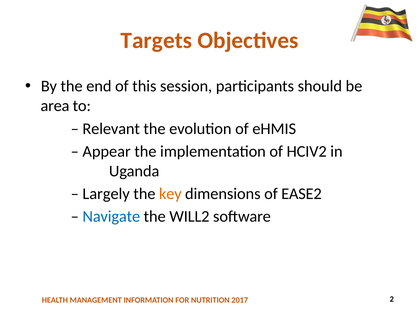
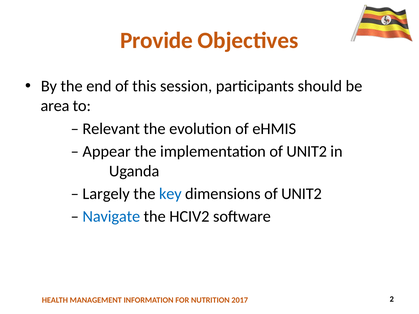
Targets: Targets -> Provide
implementation of HCIV2: HCIV2 -> UNIT2
key colour: orange -> blue
dimensions of EASE2: EASE2 -> UNIT2
WILL2: WILL2 -> HCIV2
